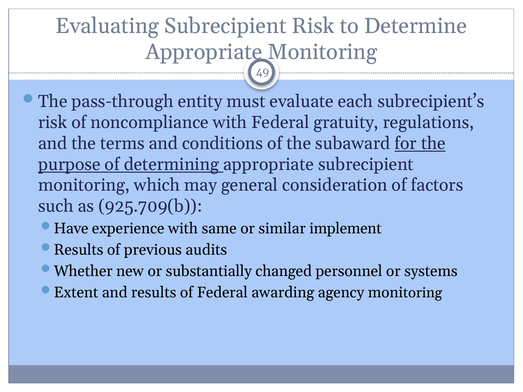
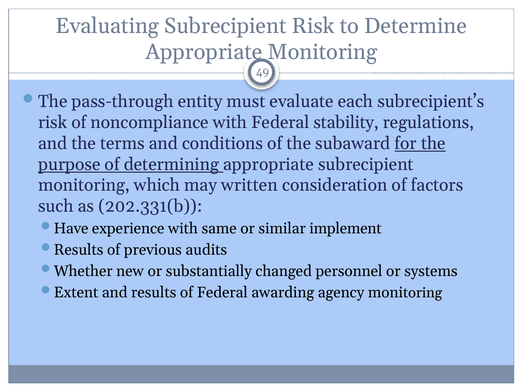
gratuity: gratuity -> stability
general: general -> written
925.709(b: 925.709(b -> 202.331(b
